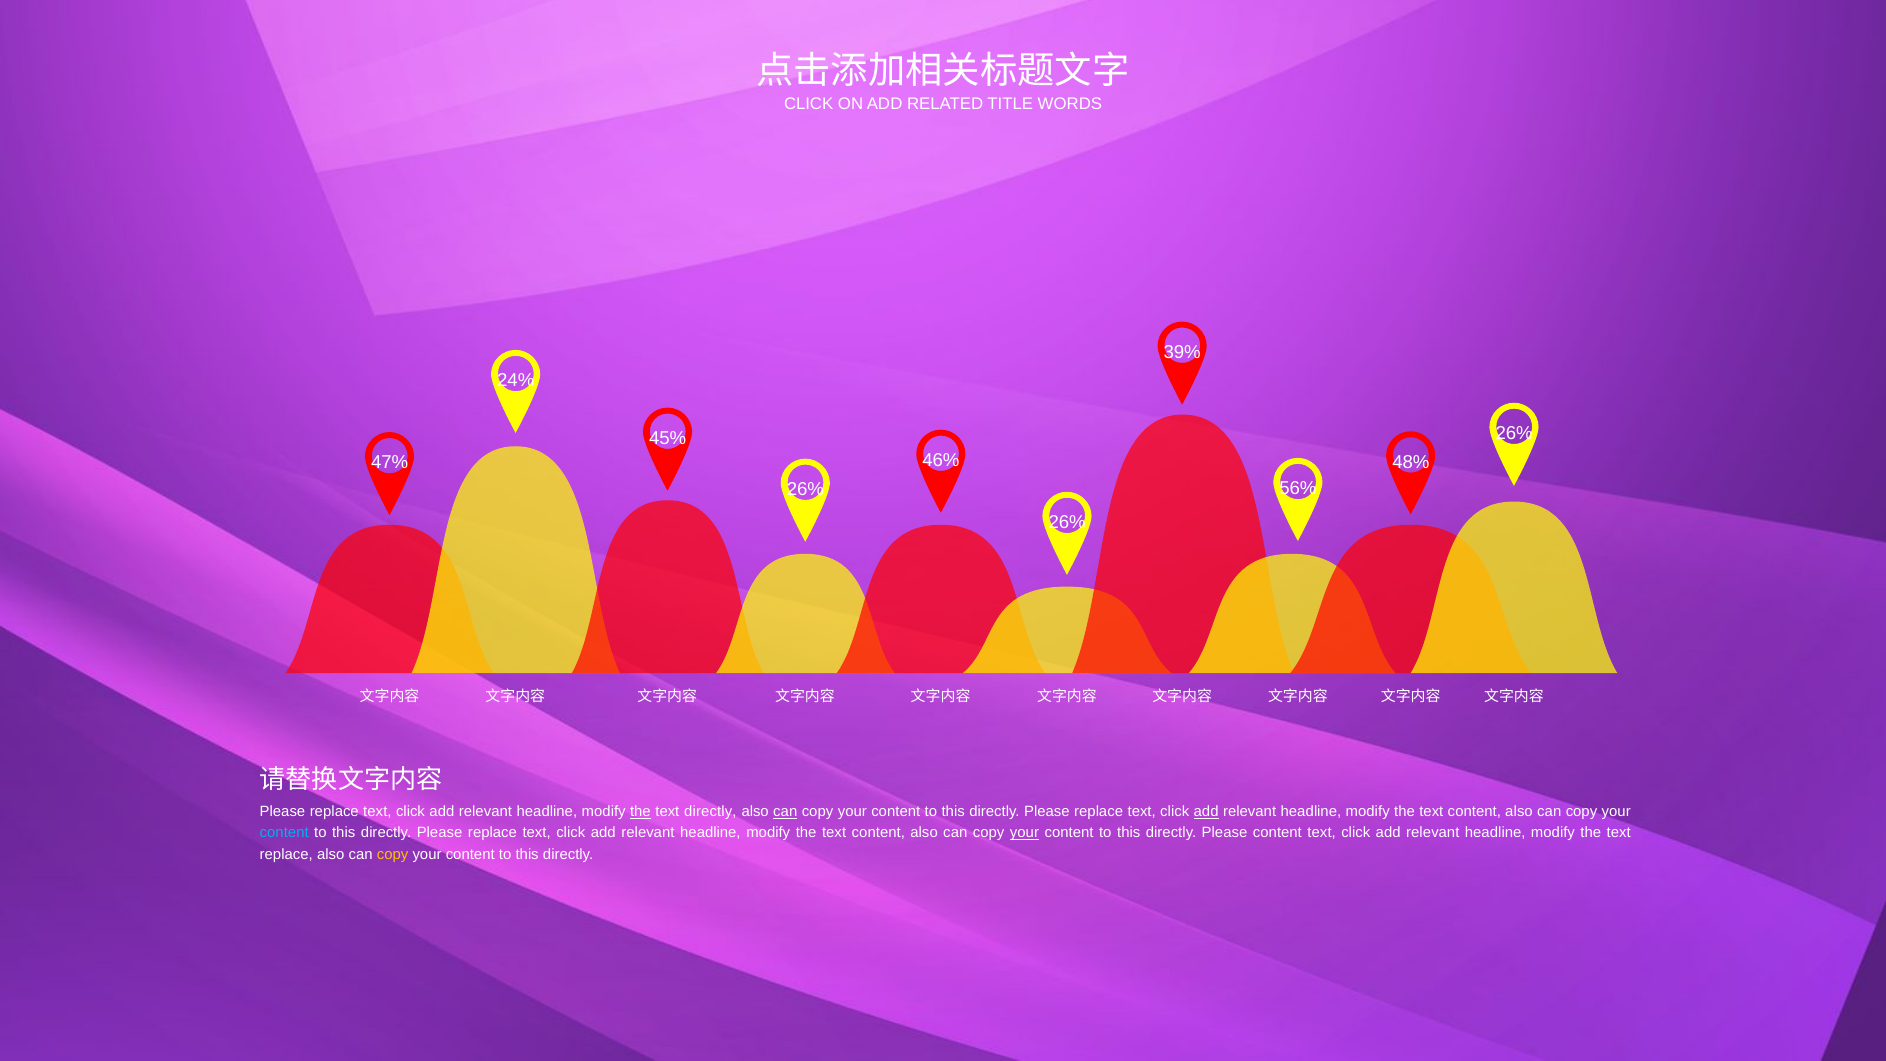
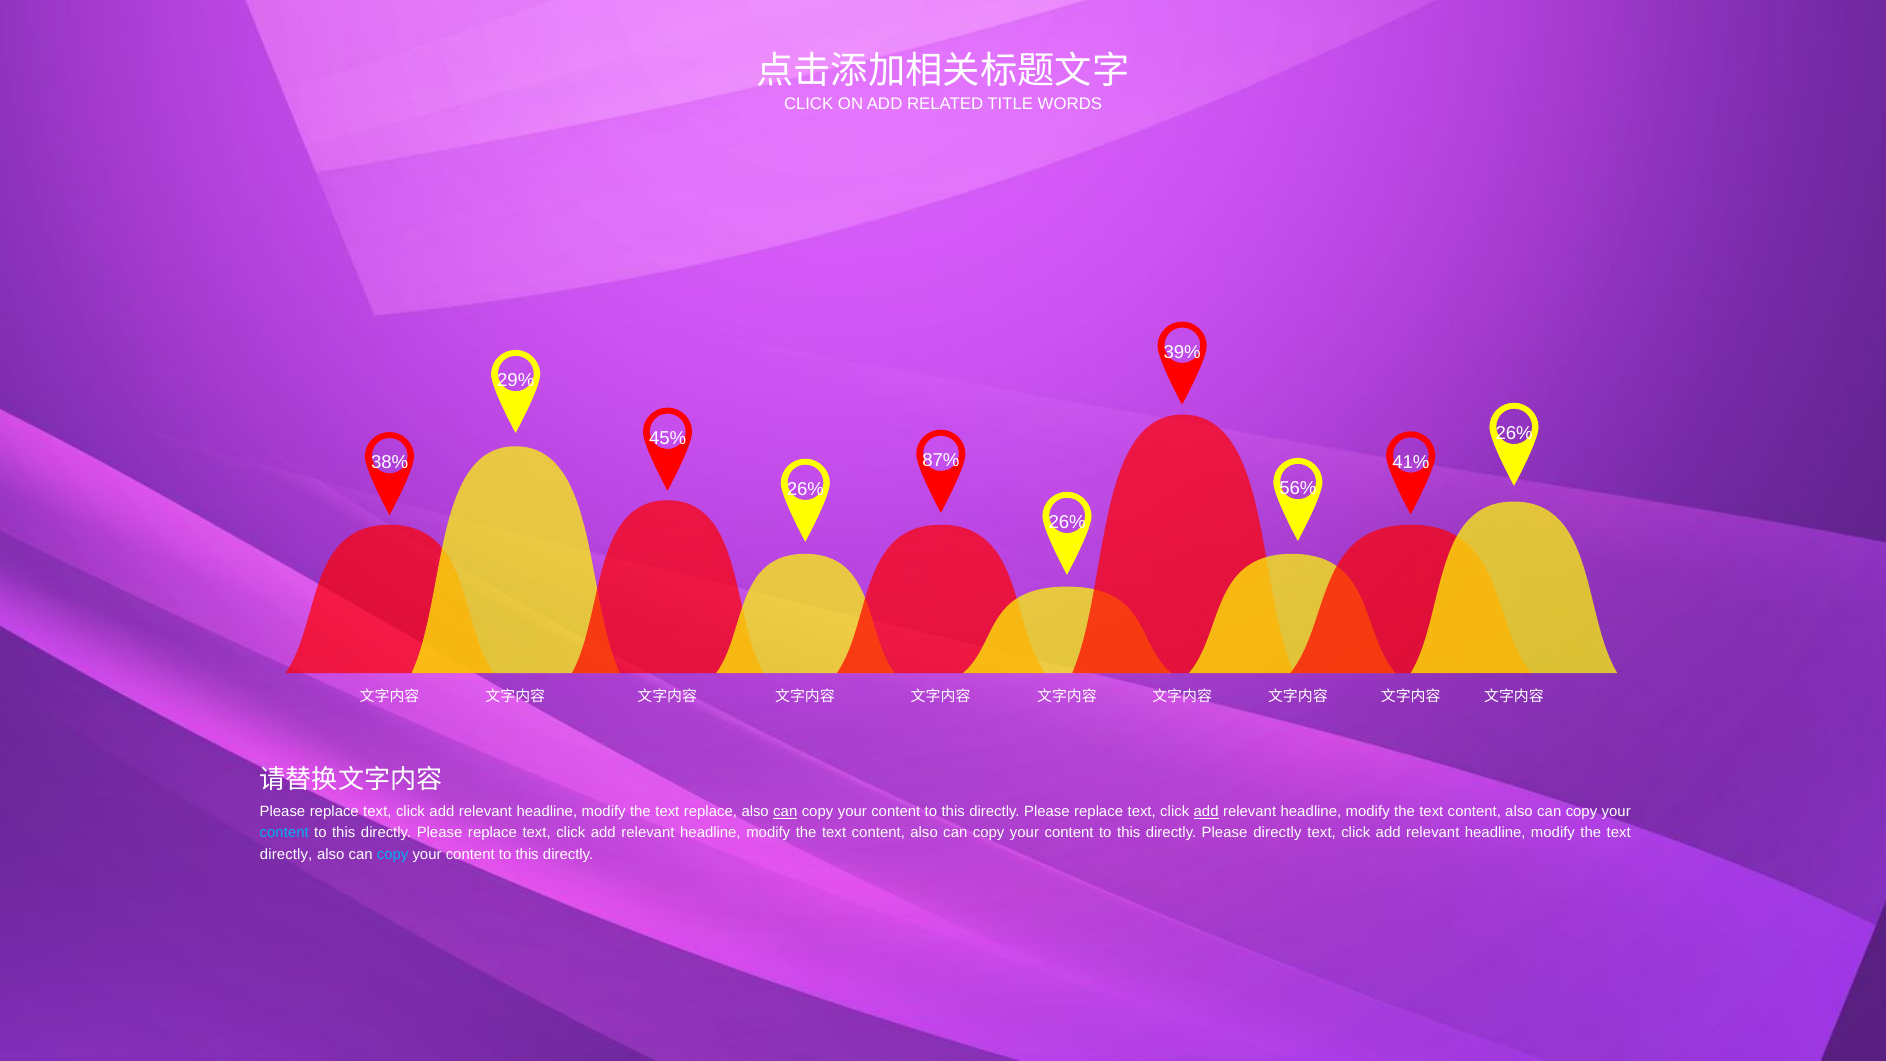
24%: 24% -> 29%
46%: 46% -> 87%
48%: 48% -> 41%
47%: 47% -> 38%
the at (640, 811) underline: present -> none
text directly: directly -> replace
your at (1024, 833) underline: present -> none
Please content: content -> directly
replace at (286, 854): replace -> directly
copy at (393, 854) colour: yellow -> light blue
